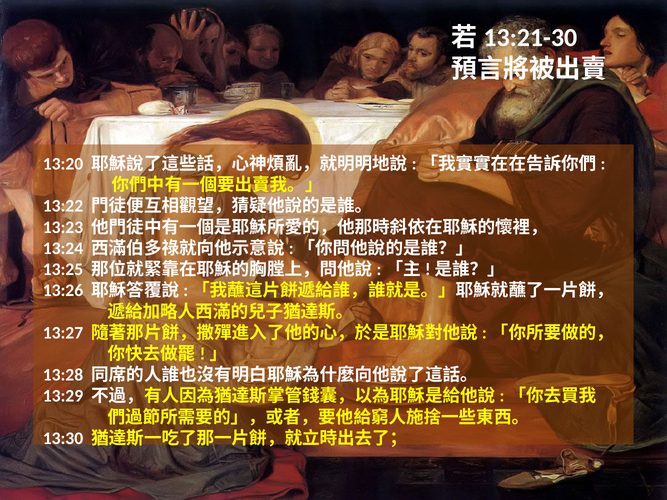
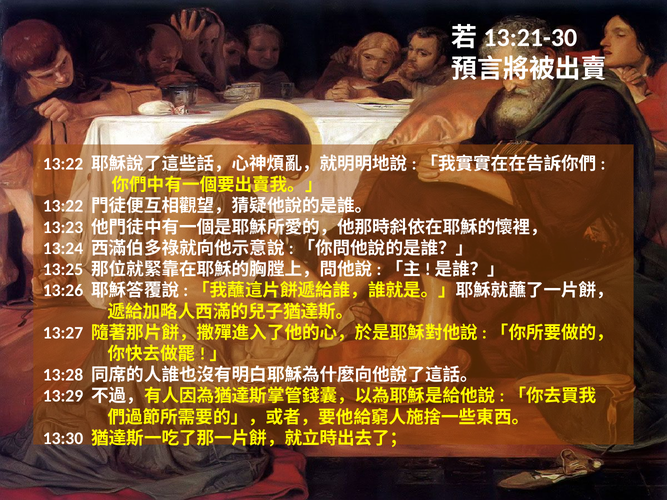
13:20 at (63, 164): 13:20 -> 13:22
